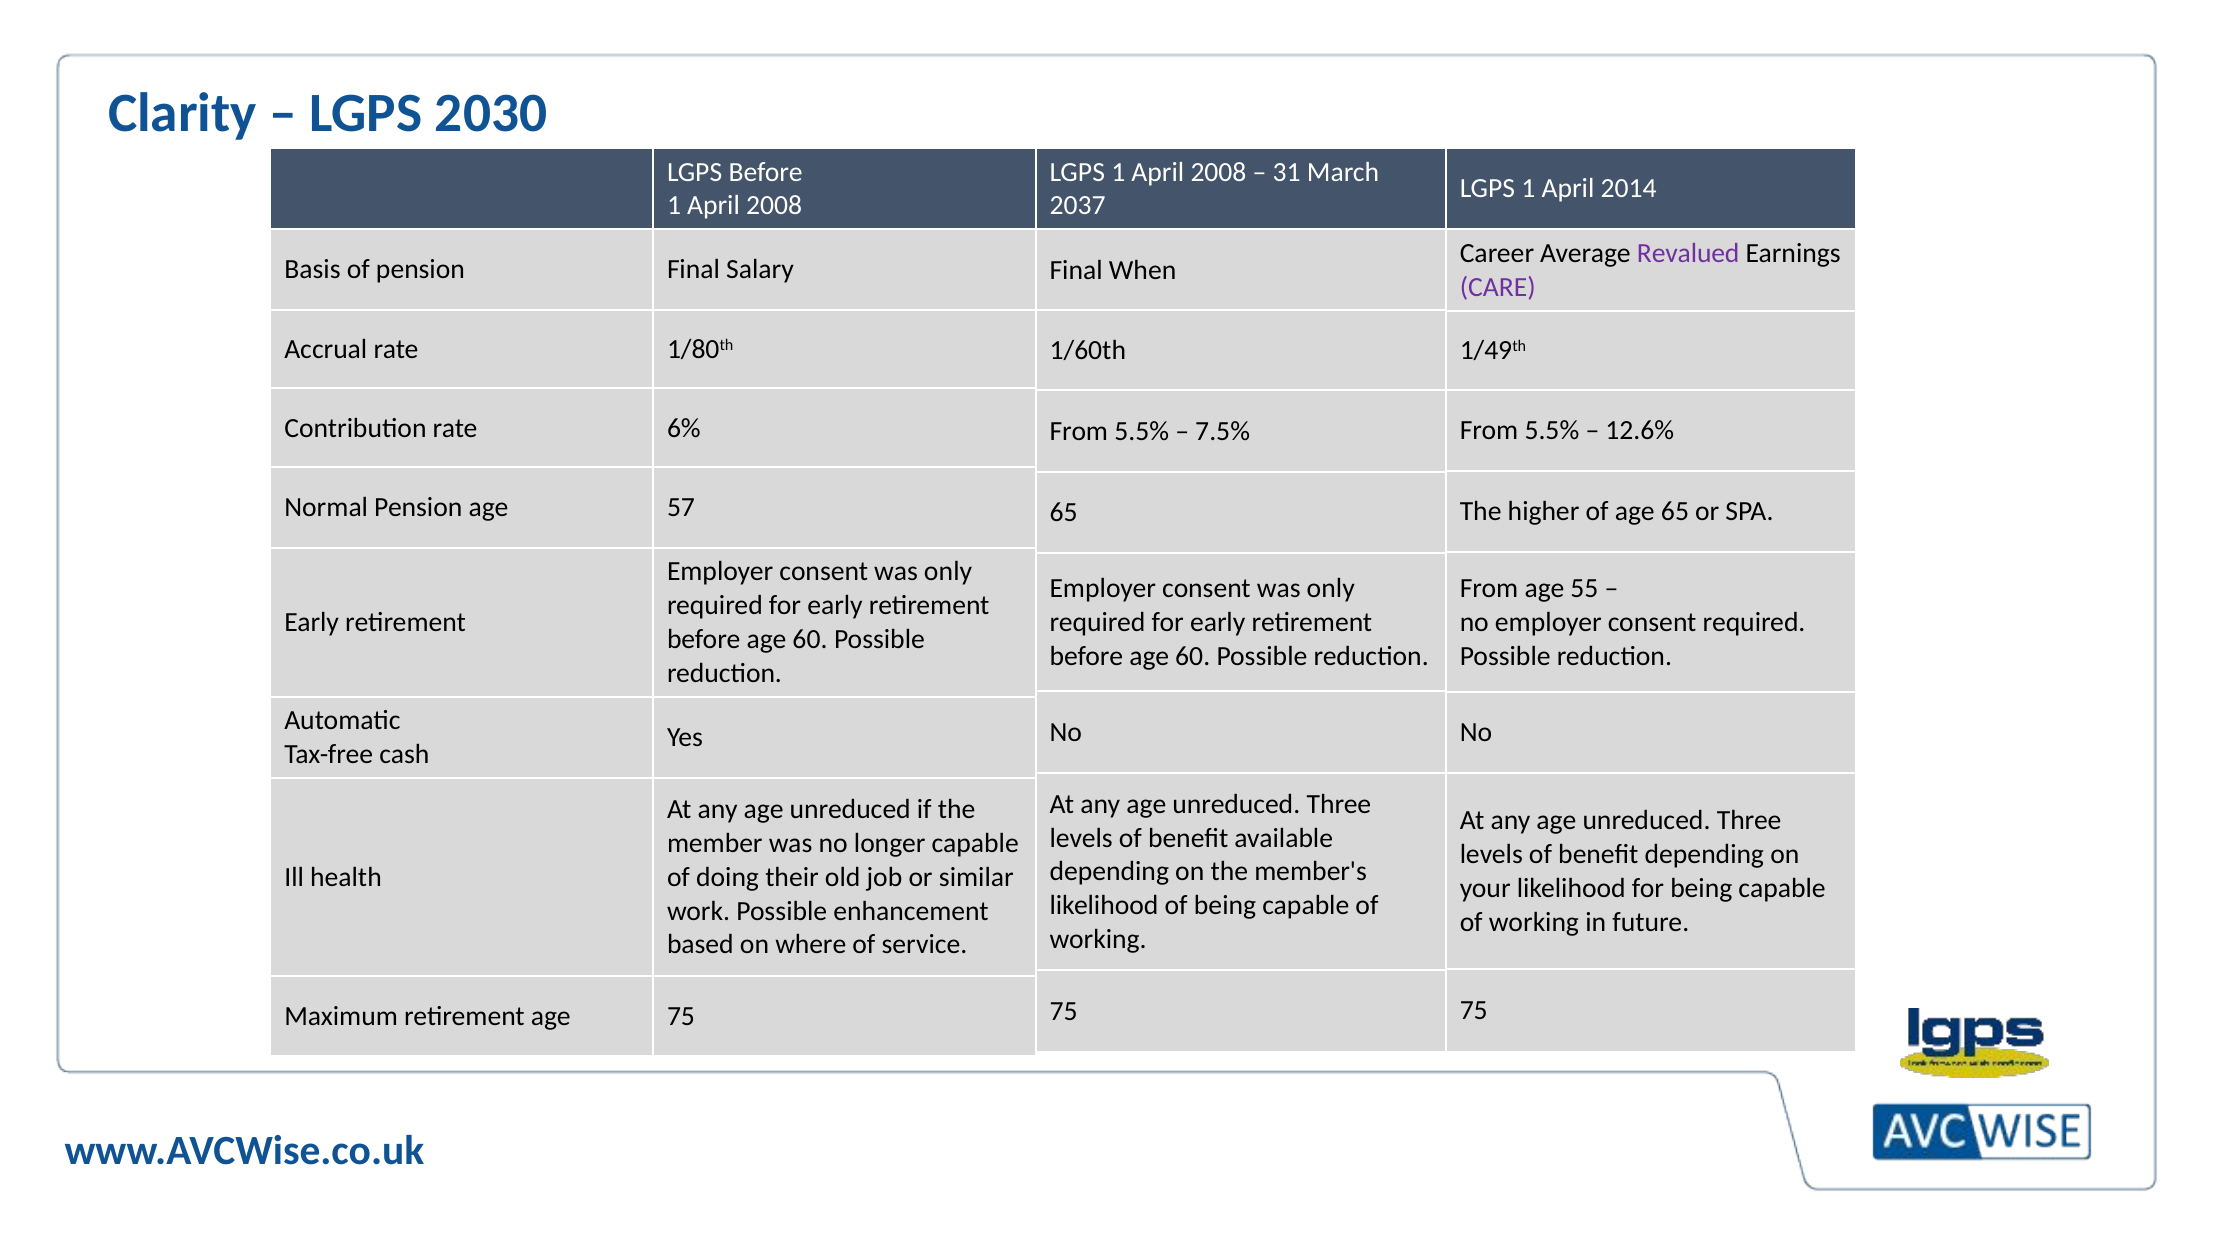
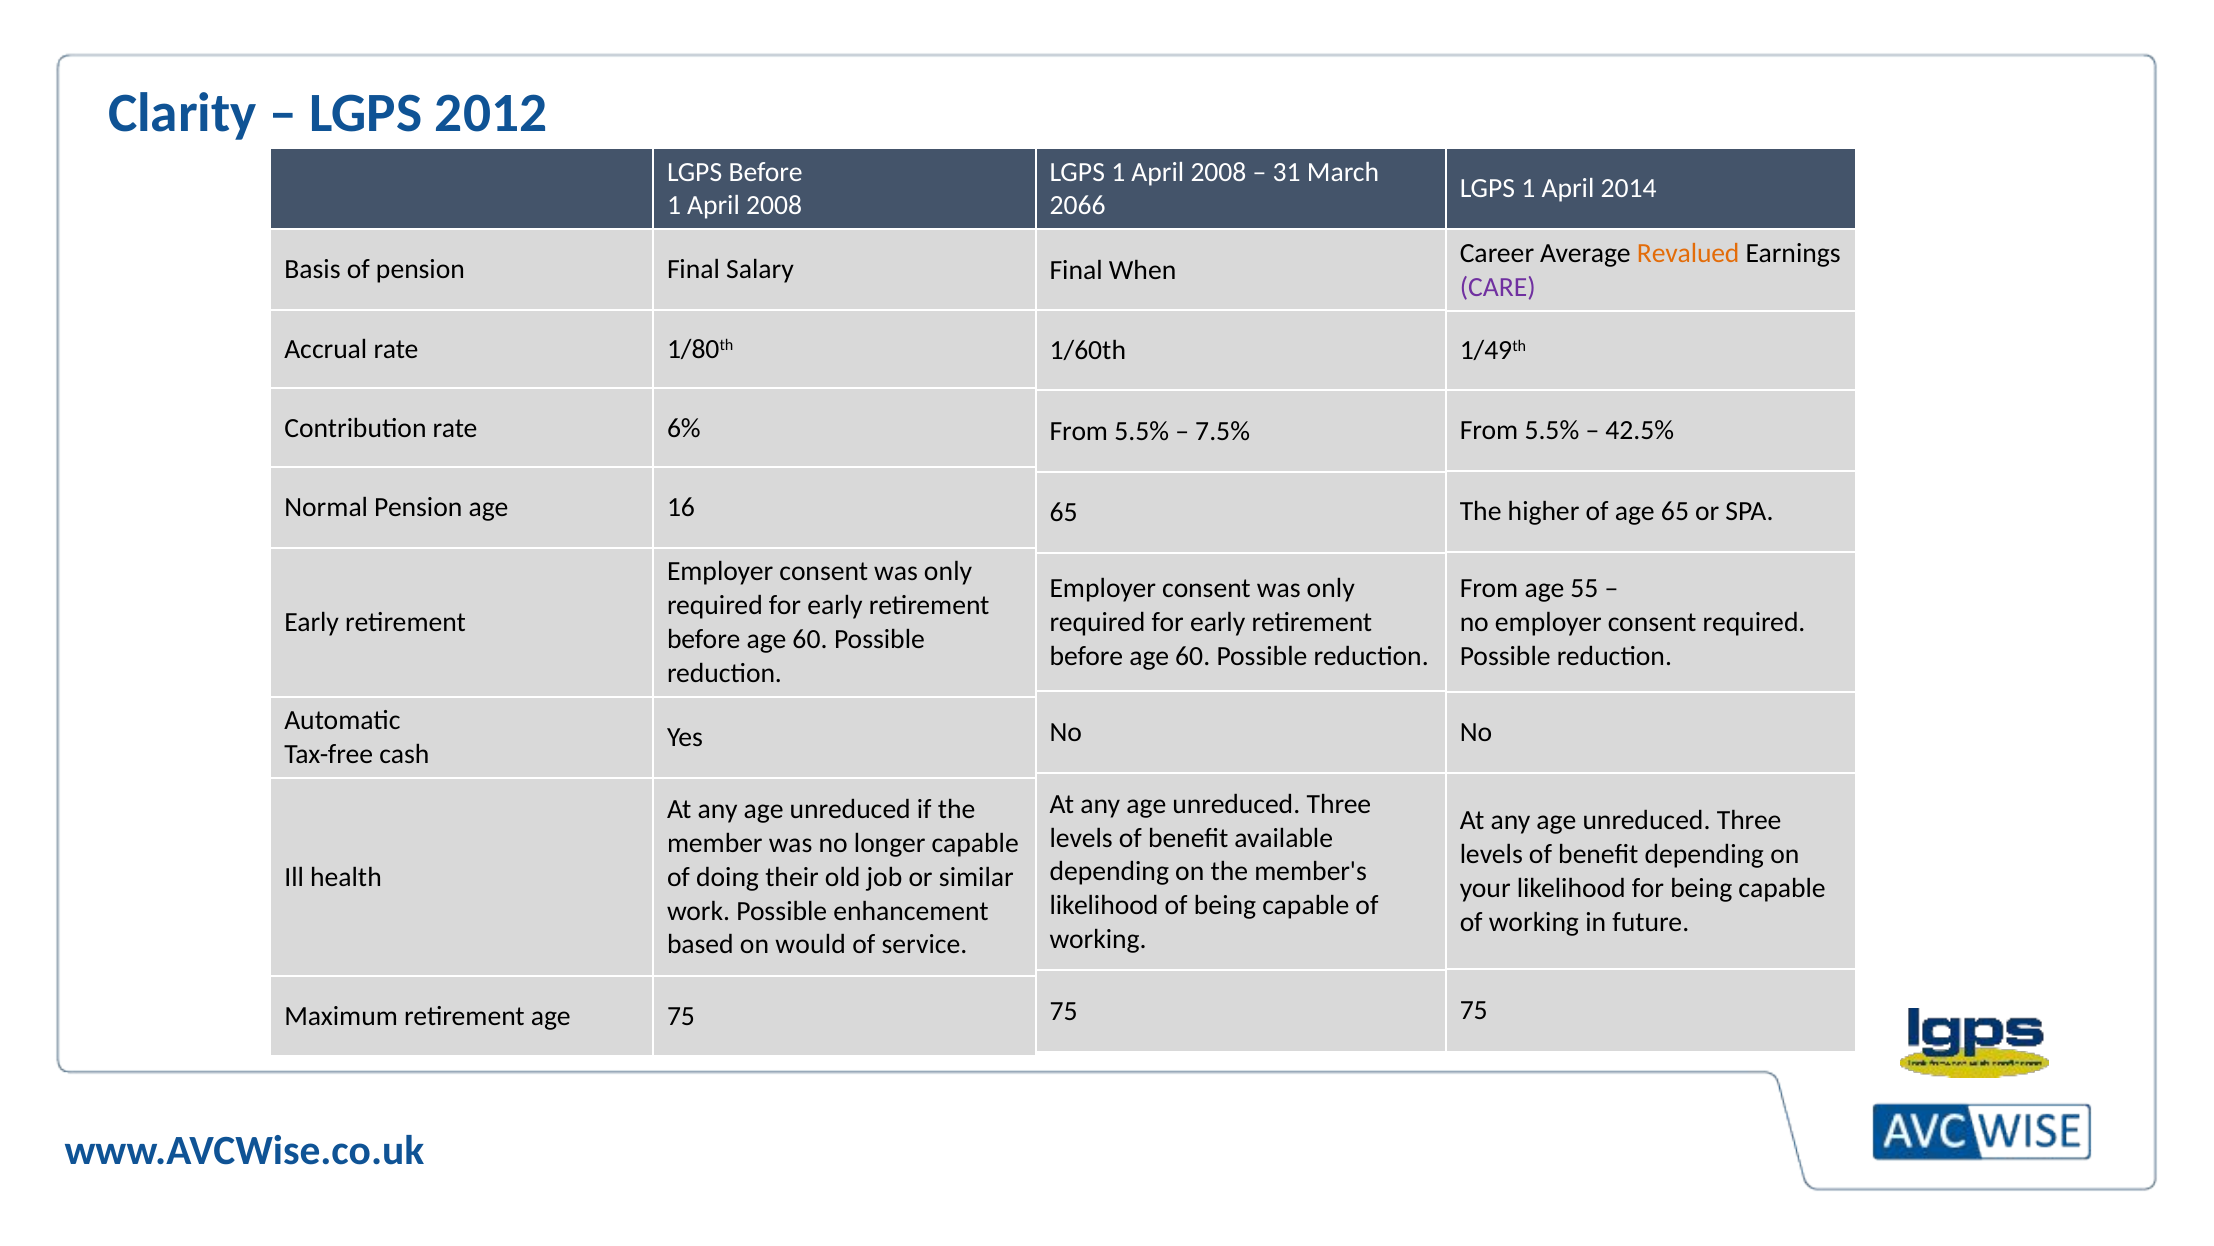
2030: 2030 -> 2012
2037: 2037 -> 2066
Revalued colour: purple -> orange
12.6%: 12.6% -> 42.5%
57: 57 -> 16
where: where -> would
